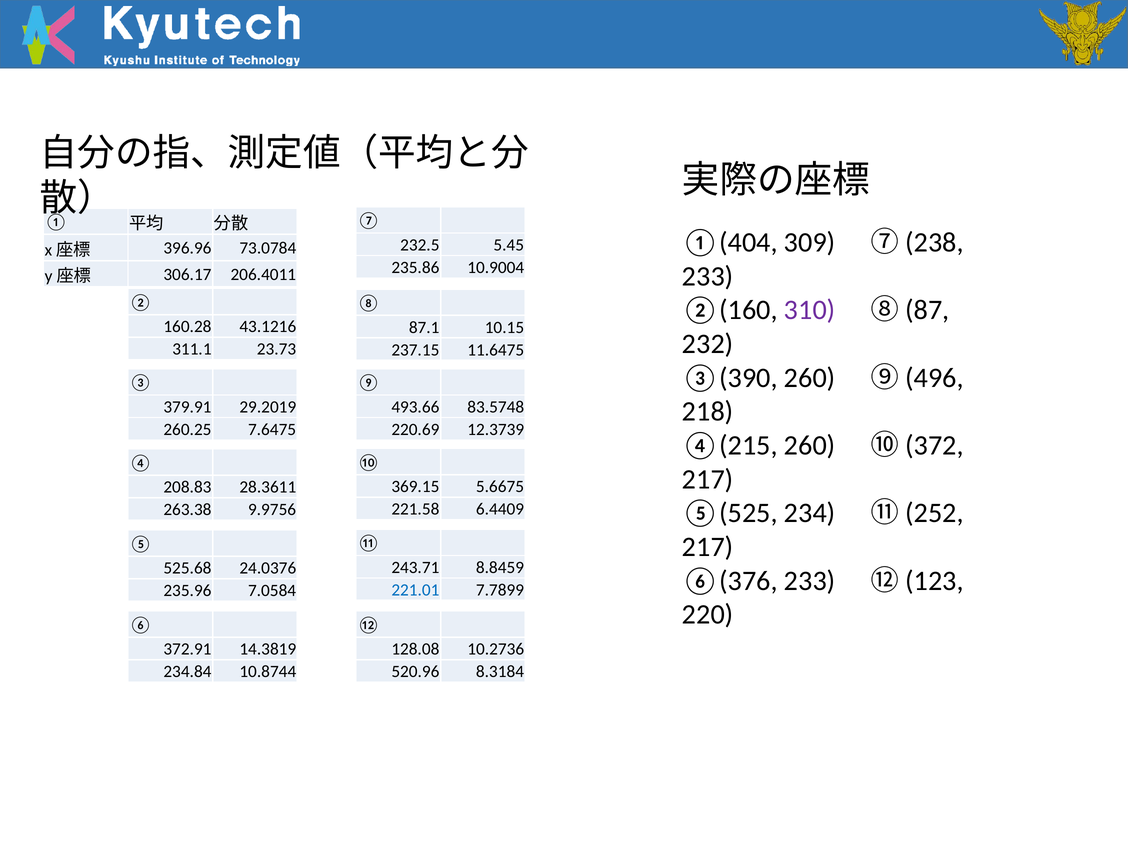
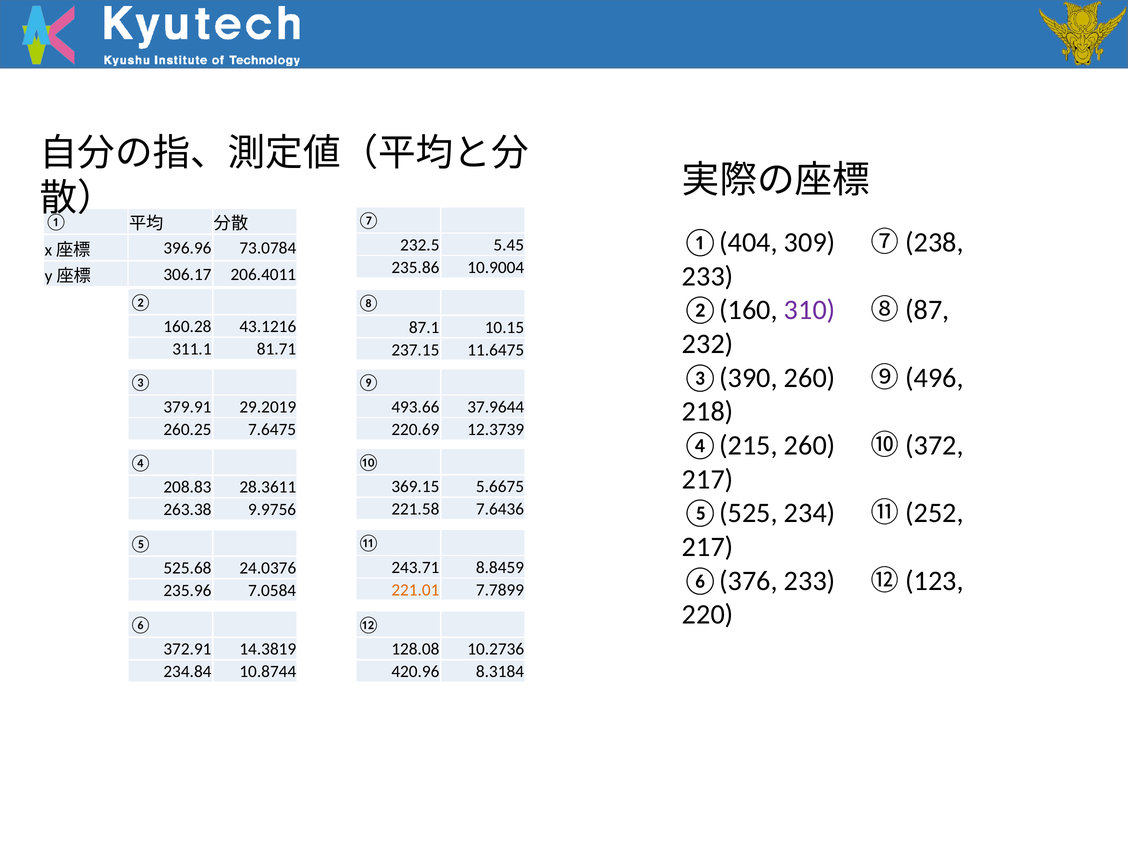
23.73: 23.73 -> 81.71
83.5748: 83.5748 -> 37.9644
6.4409: 6.4409 -> 7.6436
221.01 colour: blue -> orange
520.96: 520.96 -> 420.96
